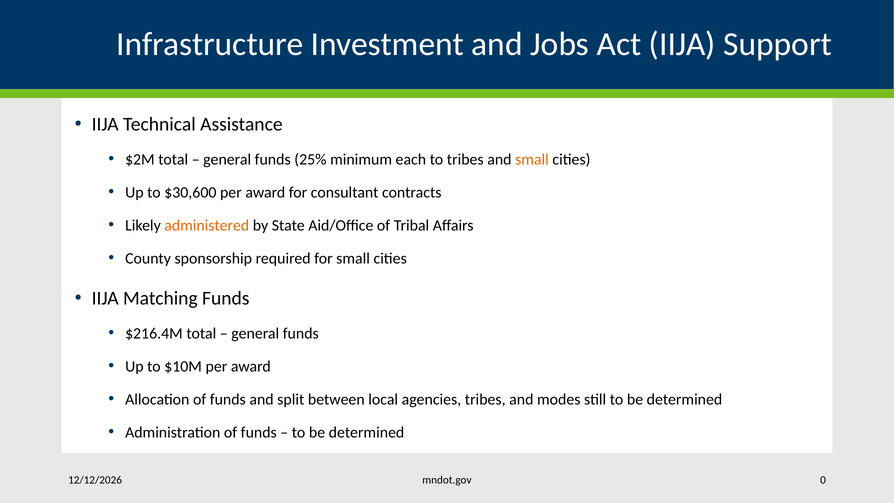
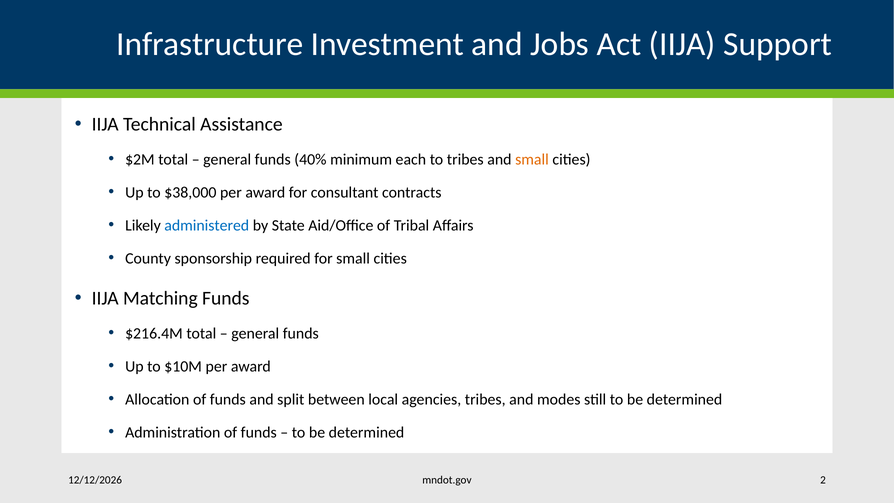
25%: 25% -> 40%
$30,600: $30,600 -> $38,000
administered colour: orange -> blue
0: 0 -> 2
